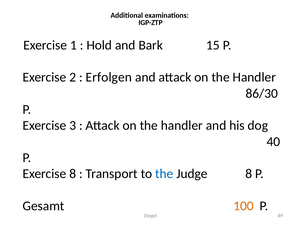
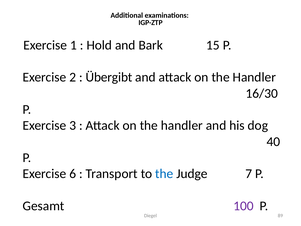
Erfolgen: Erfolgen -> Übergibt
86/30: 86/30 -> 16/30
Exercise 8: 8 -> 6
Judge 8: 8 -> 7
100 colour: orange -> purple
